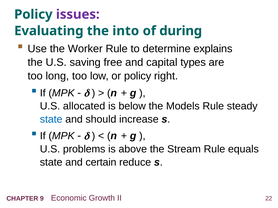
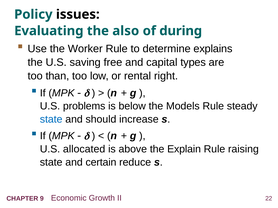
issues colour: purple -> black
into: into -> also
long: long -> than
or policy: policy -> rental
allocated: allocated -> problems
problems: problems -> allocated
Stream: Stream -> Explain
equals: equals -> raising
